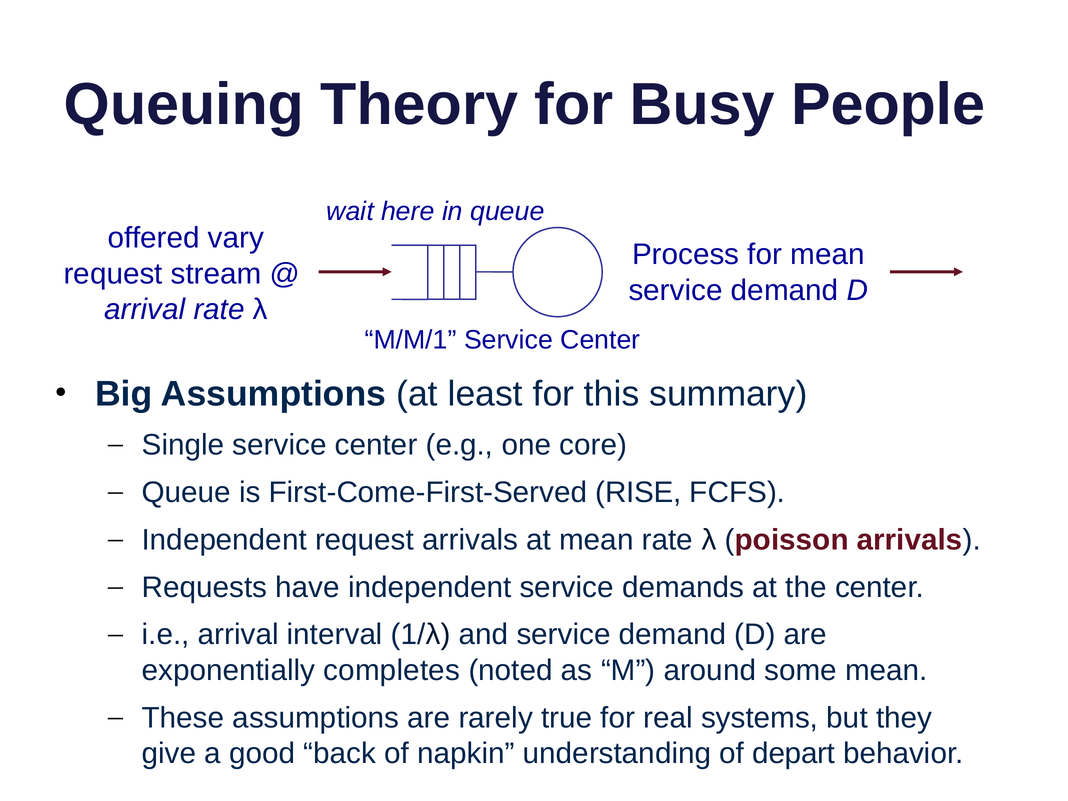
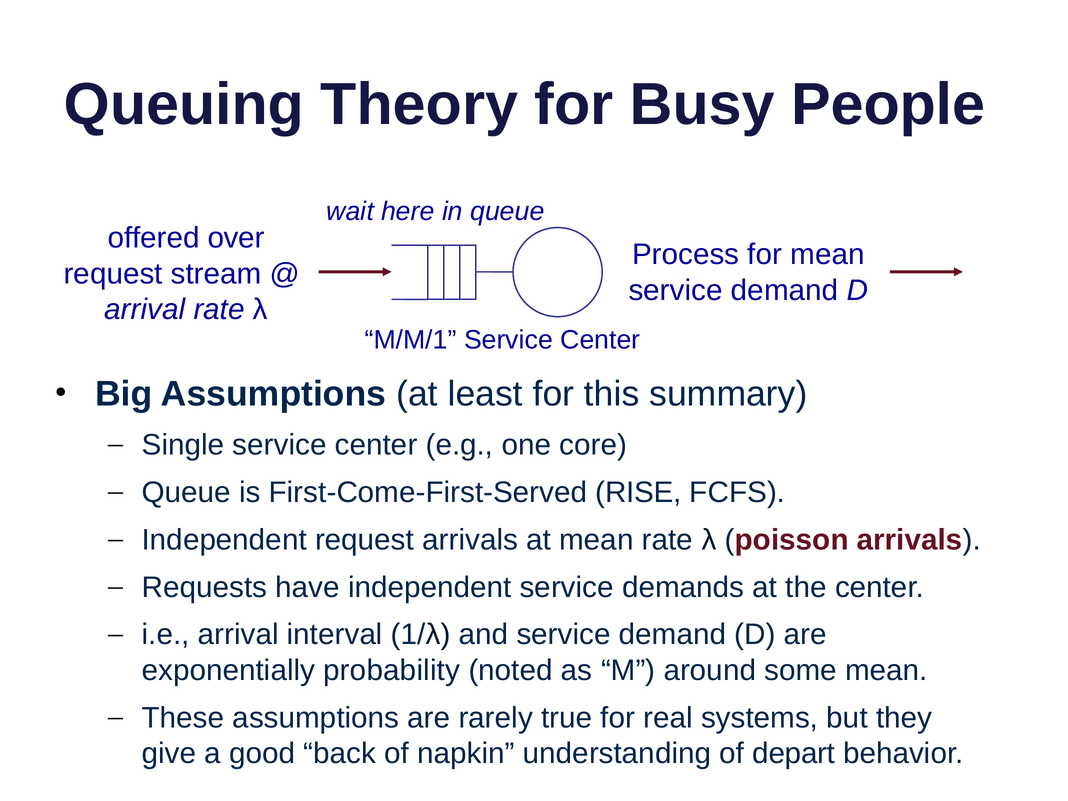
vary: vary -> over
completes: completes -> probability
